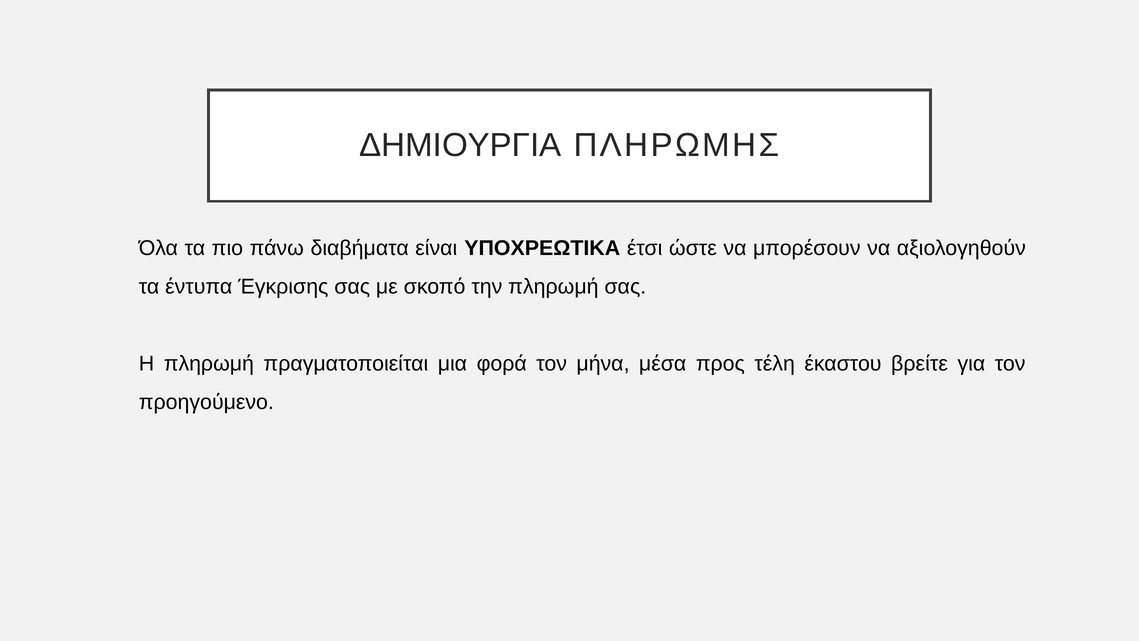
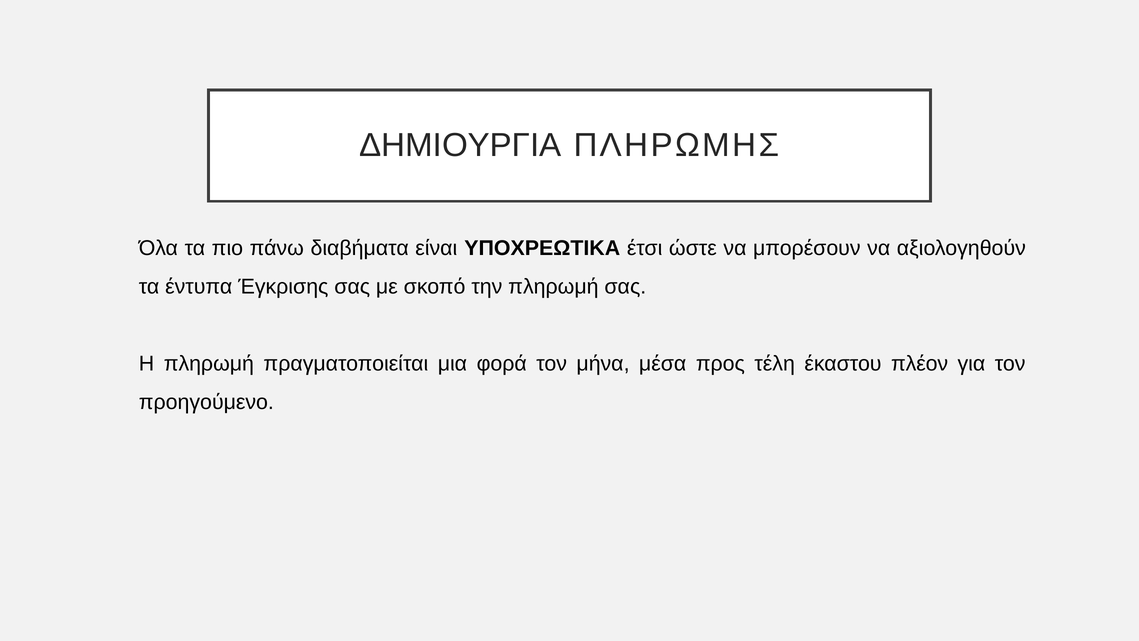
βρείτε: βρείτε -> πλέον
